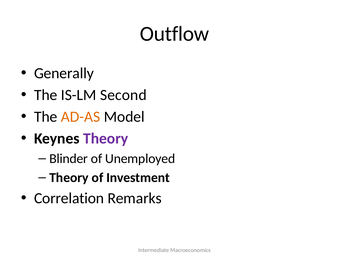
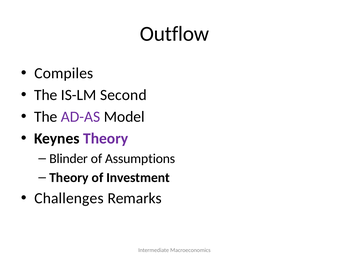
Generally: Generally -> Compiles
AD-AS colour: orange -> purple
Unemployed: Unemployed -> Assumptions
Correlation: Correlation -> Challenges
